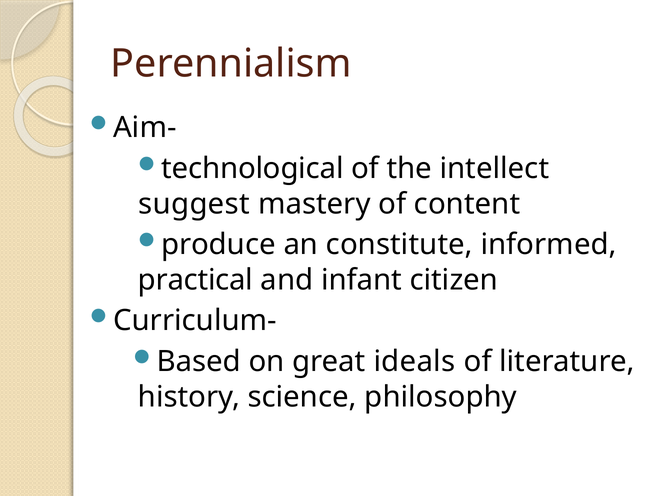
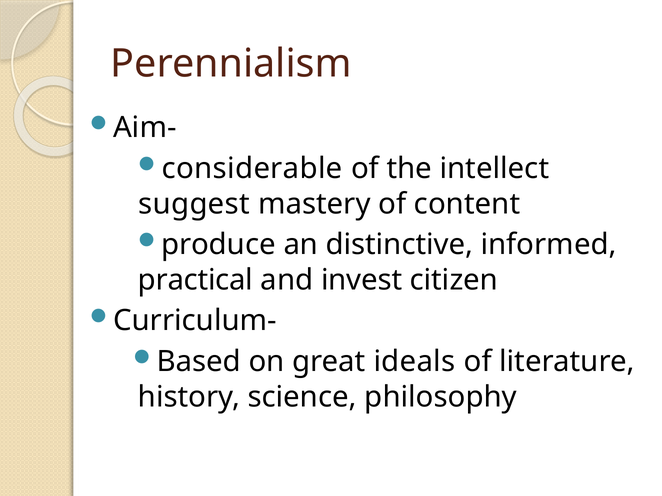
technological: technological -> considerable
constitute: constitute -> distinctive
infant: infant -> invest
